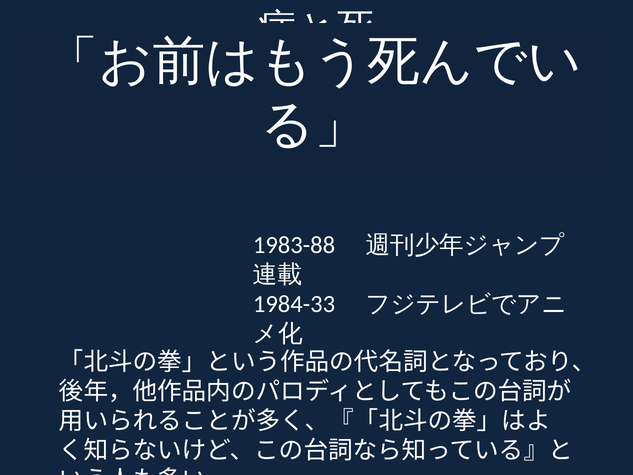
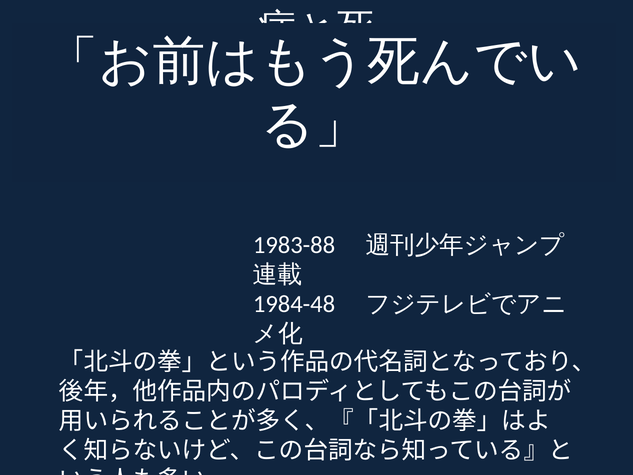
1984-33: 1984-33 -> 1984-48
